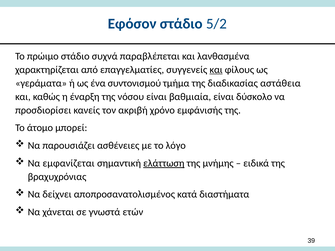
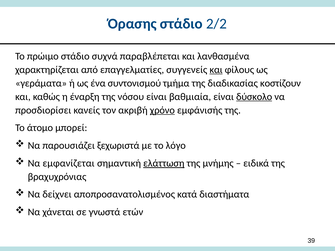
Εφόσον: Εφόσον -> Όρασης
5/2: 5/2 -> 2/2
αστάθεια: αστάθεια -> κοστίζουν
δύσκολο underline: none -> present
χρόνο underline: none -> present
ασθένειες: ασθένειες -> ξεχωριστά
